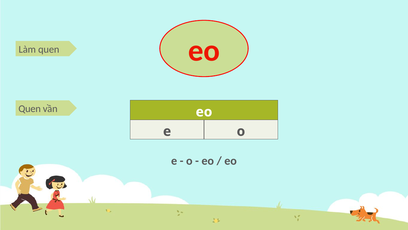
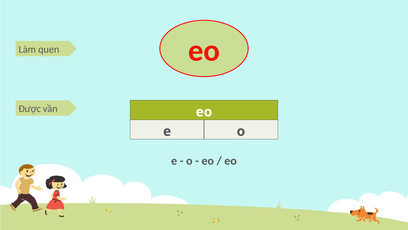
Quen at (30, 109): Quen -> Được
